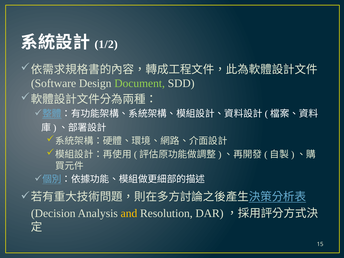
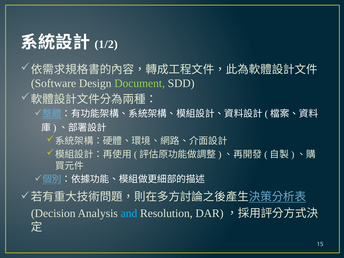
and colour: yellow -> light blue
